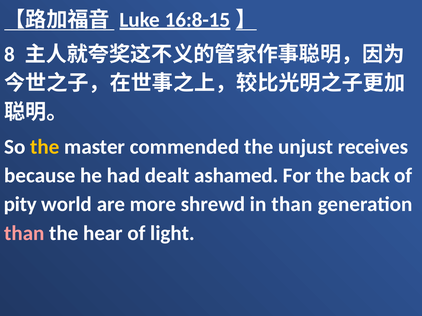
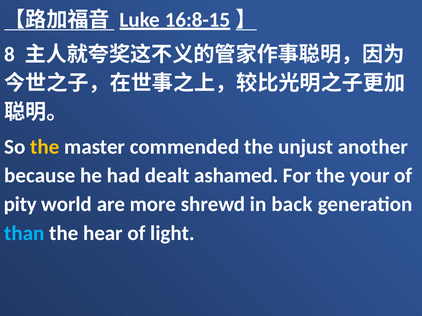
receives: receives -> another
back: back -> your
in than: than -> back
than at (24, 234) colour: pink -> light blue
